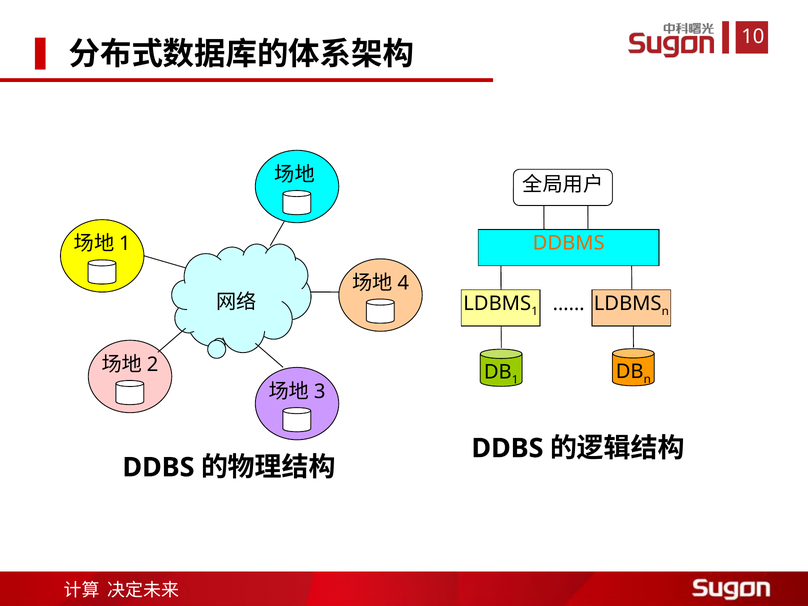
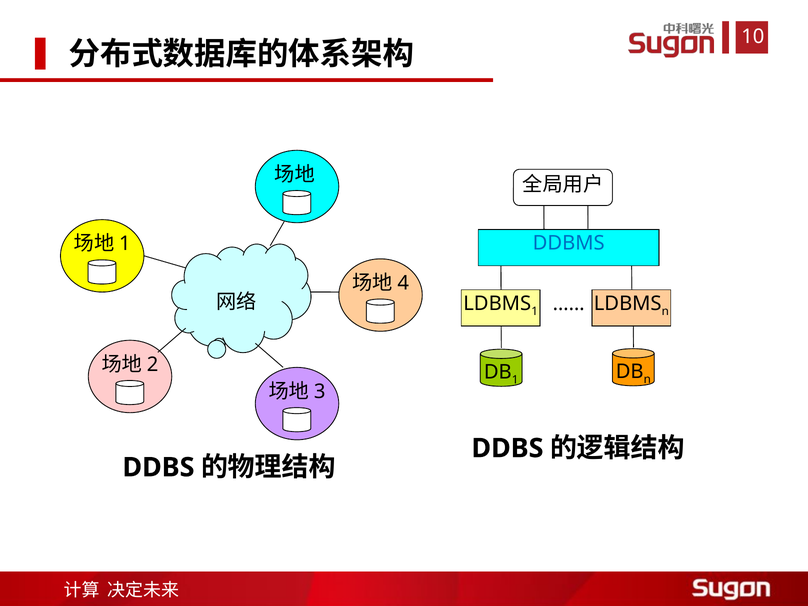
DDBMS colour: orange -> blue
